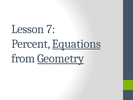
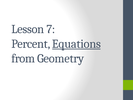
Geometry underline: present -> none
